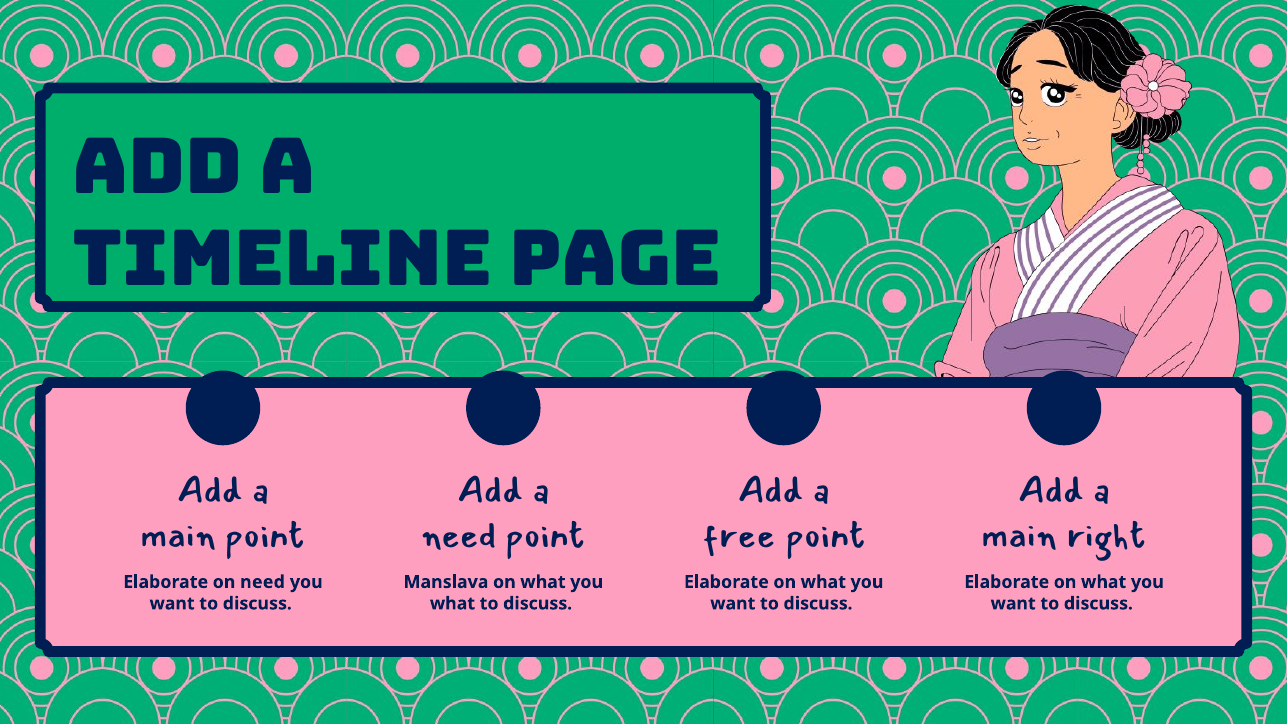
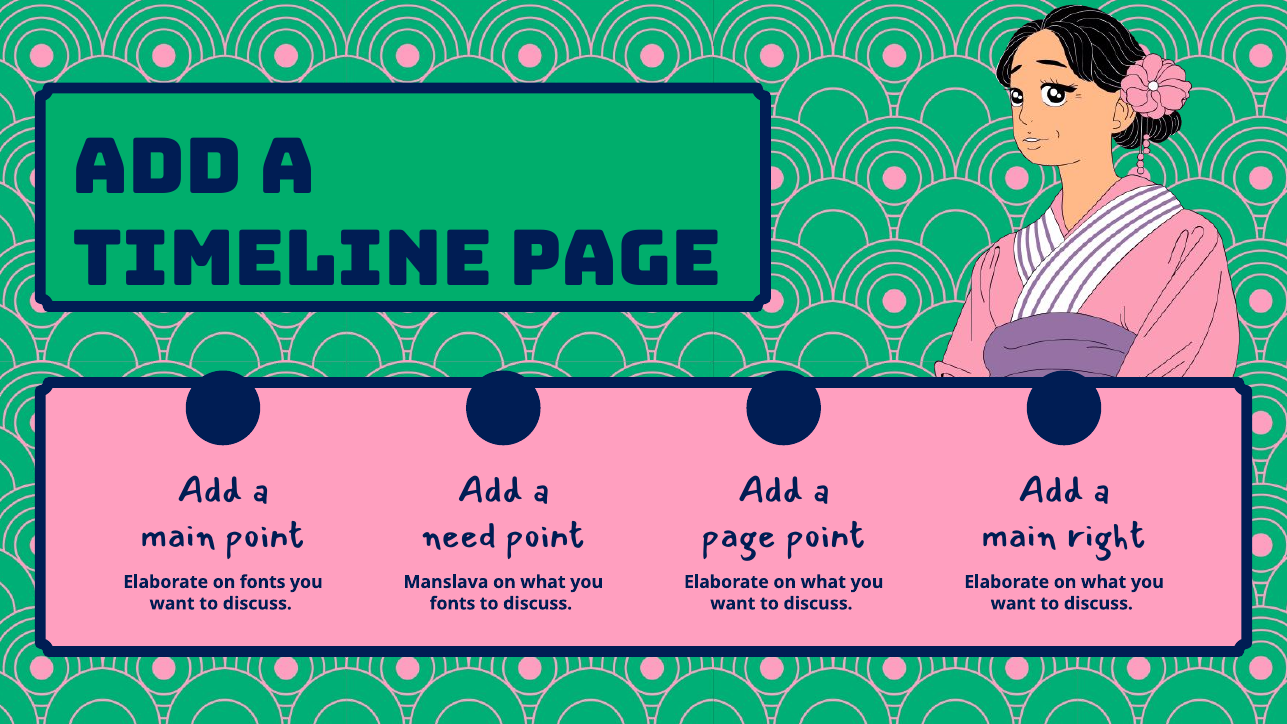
free at (739, 535): free -> page
on need: need -> fonts
what at (452, 603): what -> fonts
